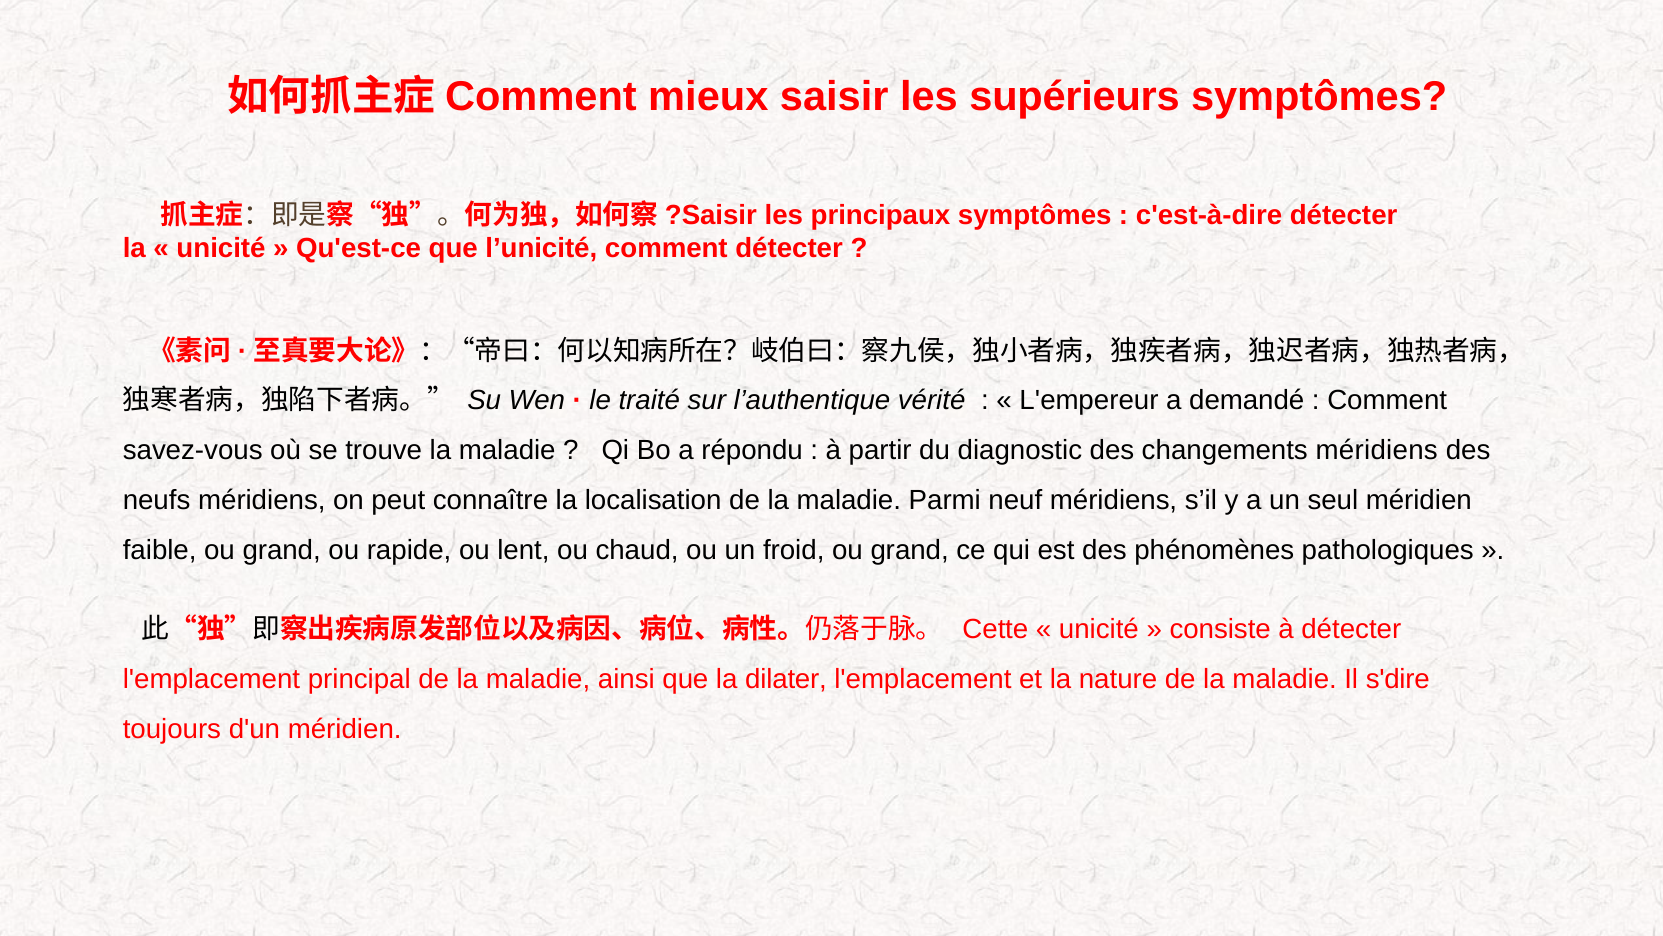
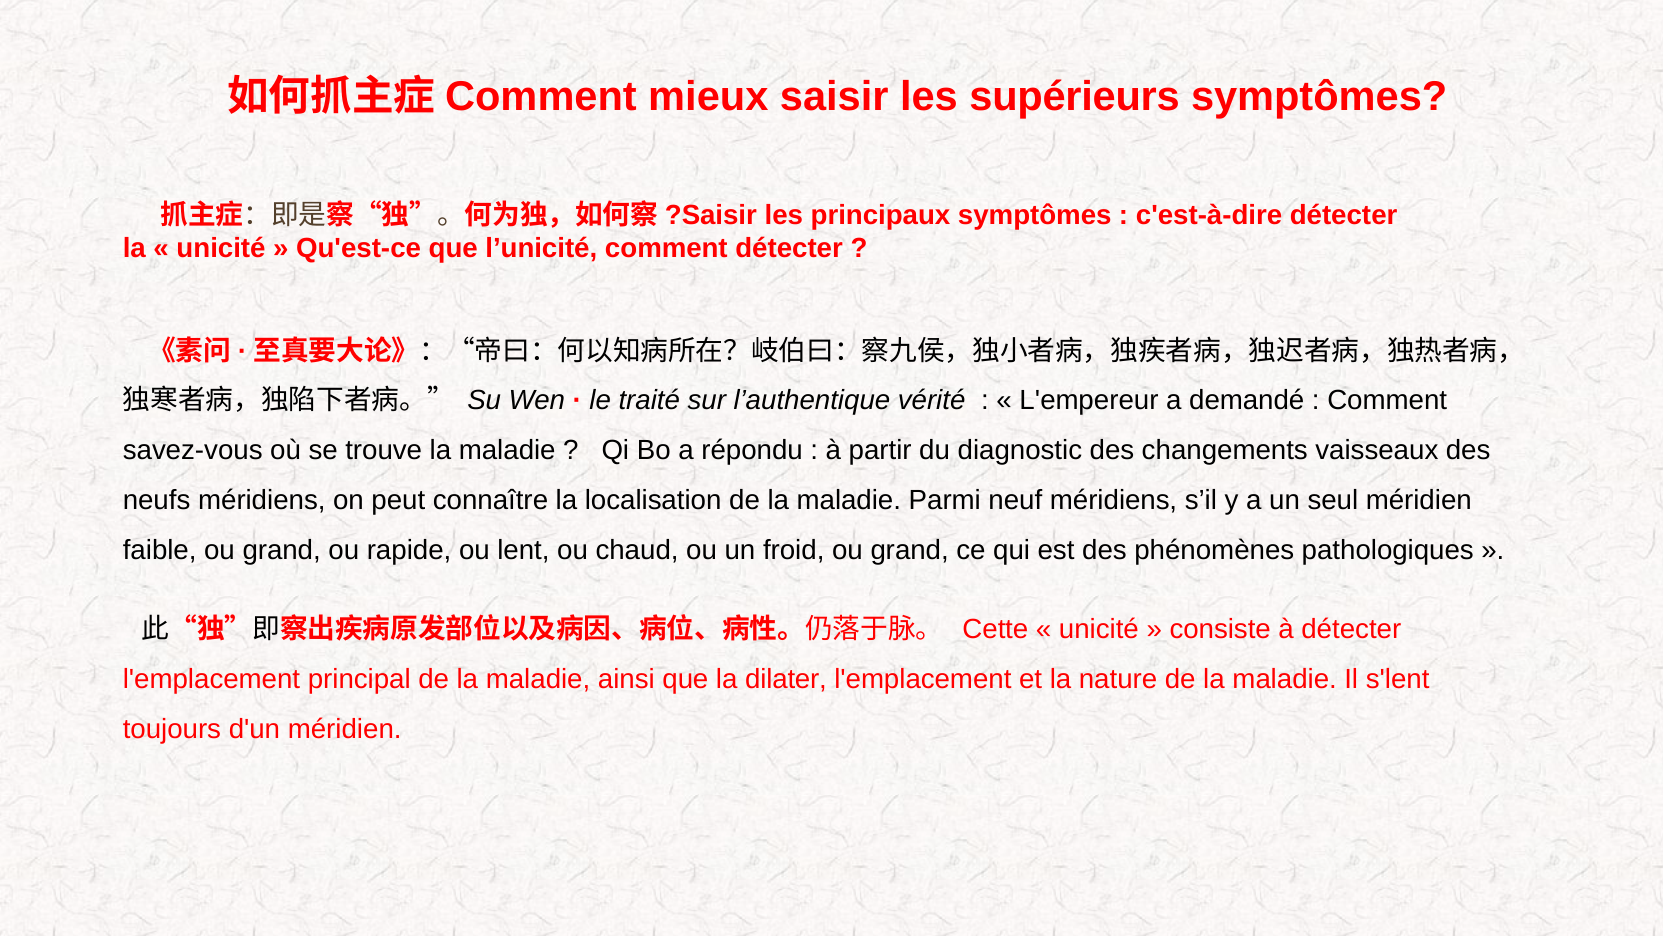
changements méridiens: méridiens -> vaisseaux
s'dire: s'dire -> s'lent
